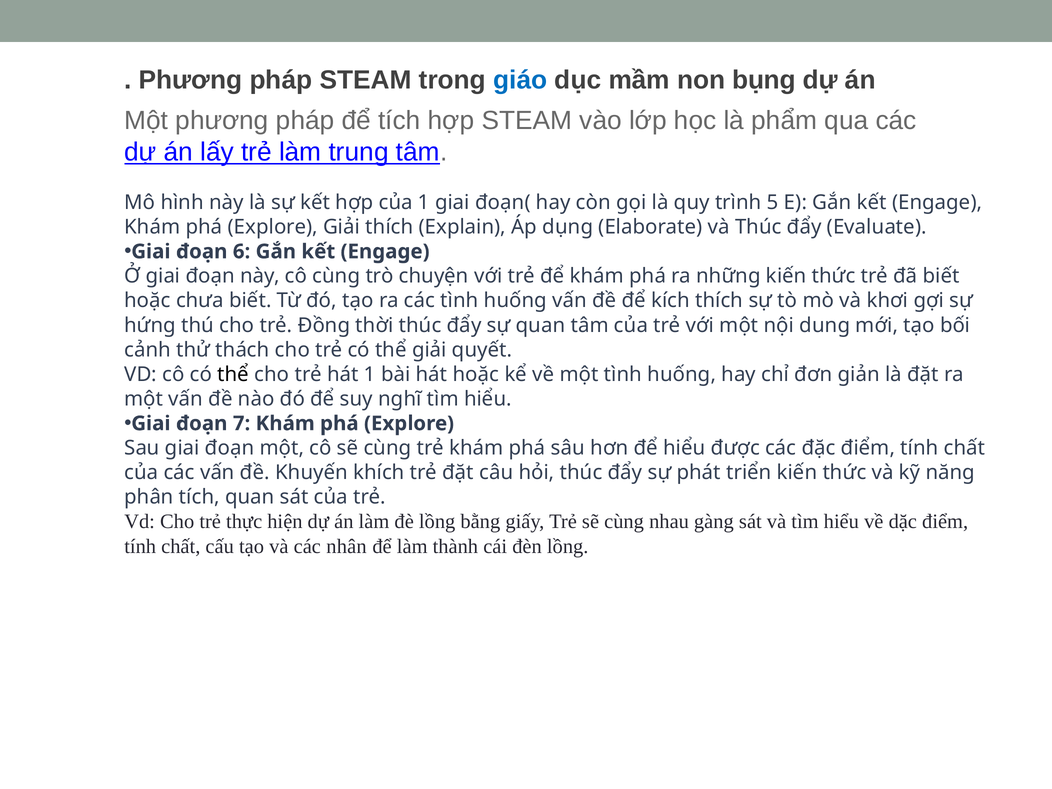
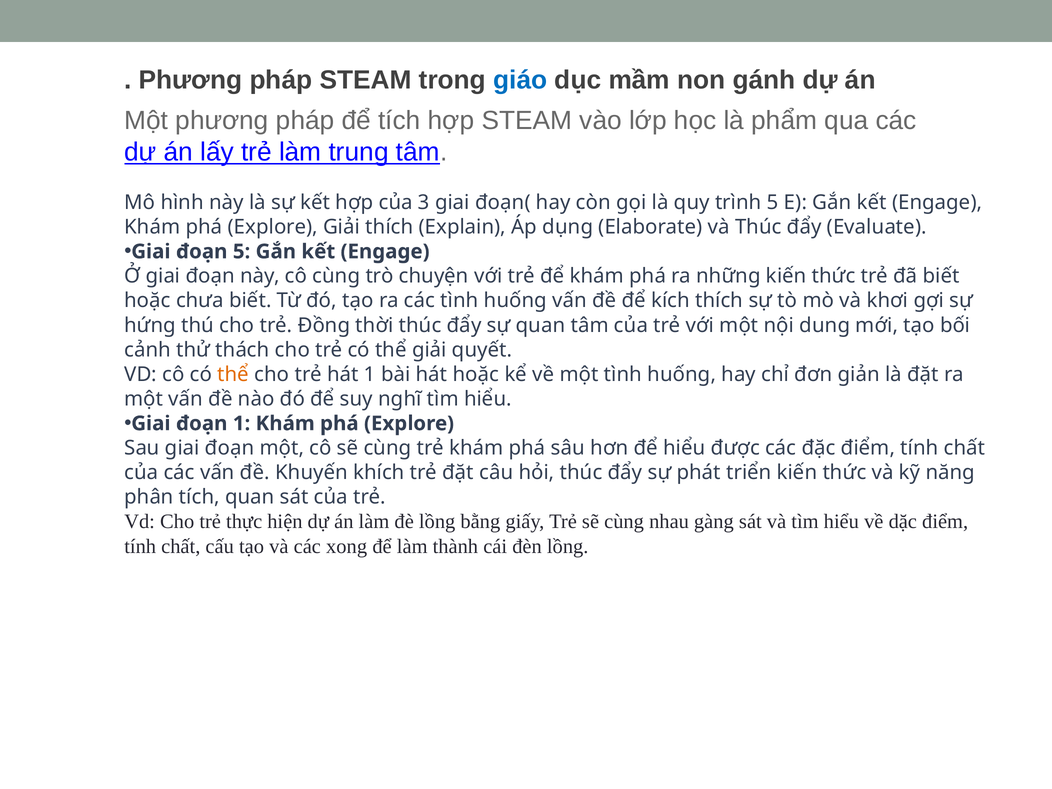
bụng: bụng -> gánh
của 1: 1 -> 3
đoạn 6: 6 -> 5
thể at (233, 374) colour: black -> orange
đoạn 7: 7 -> 1
nhân: nhân -> xong
